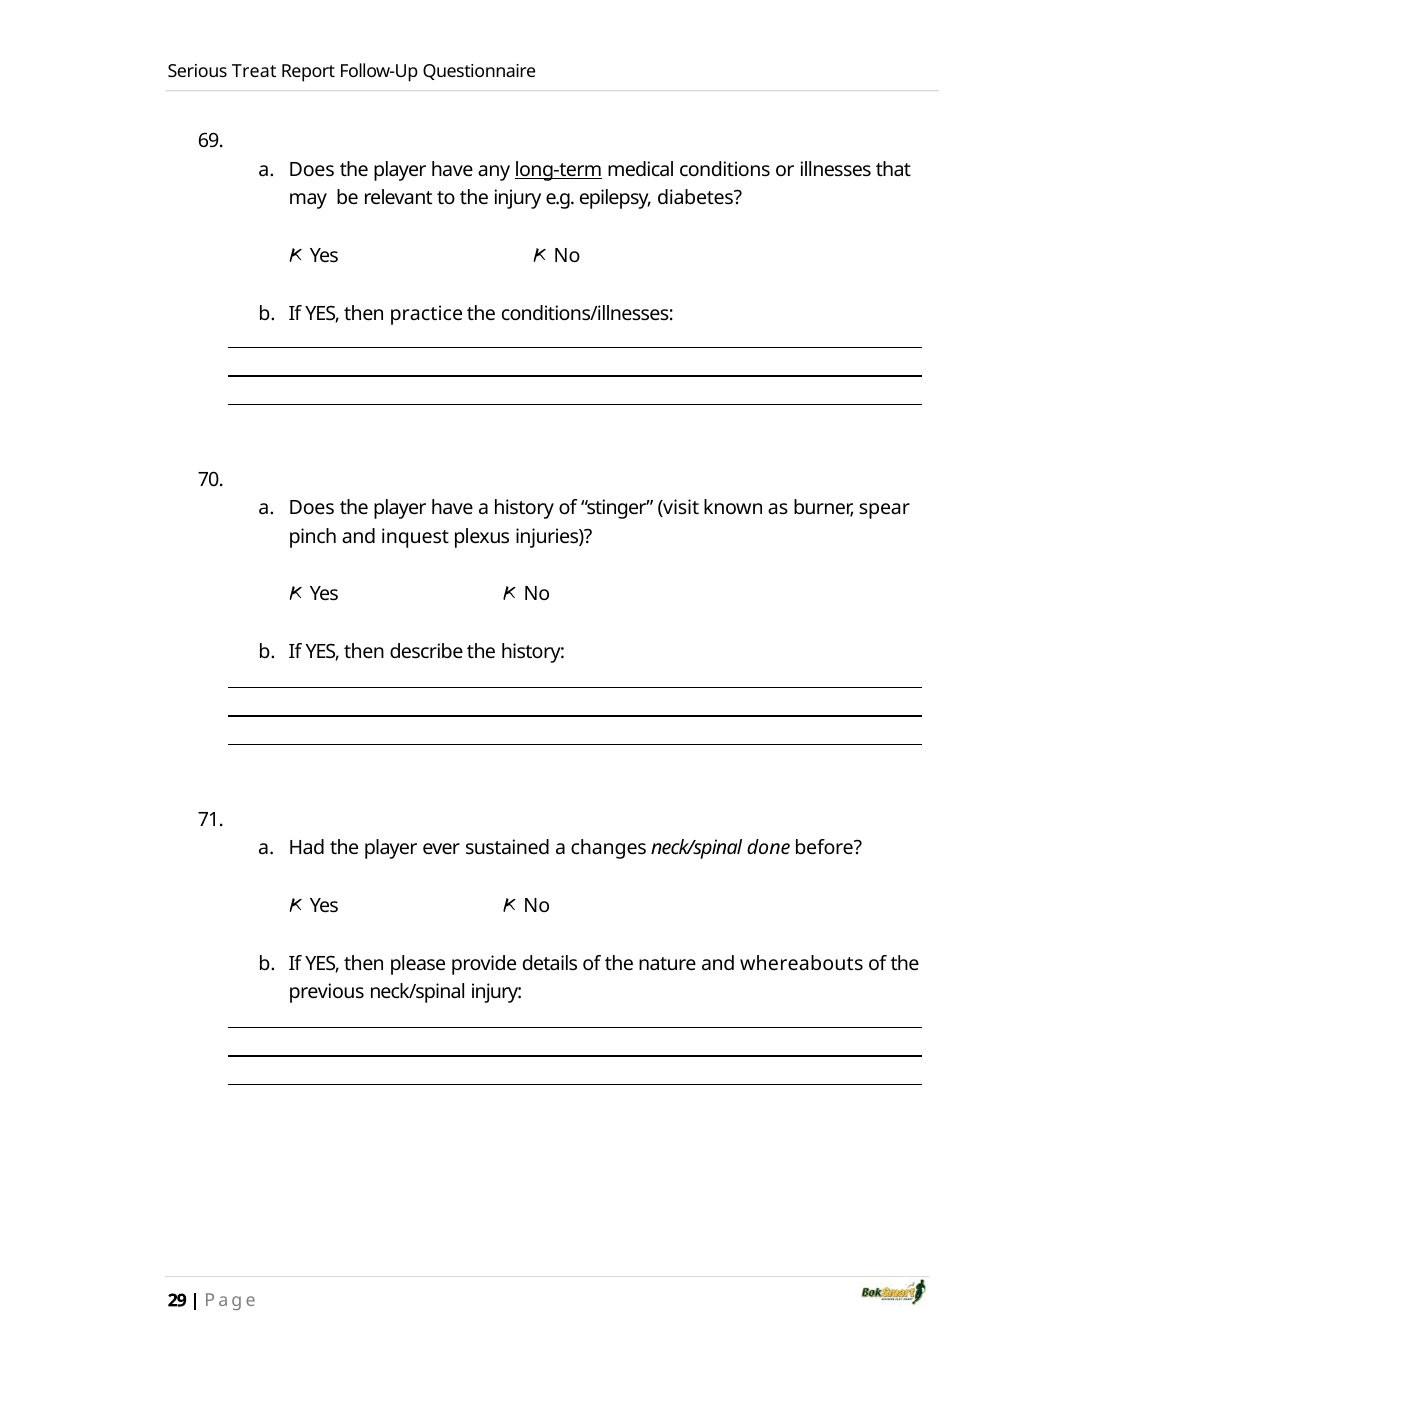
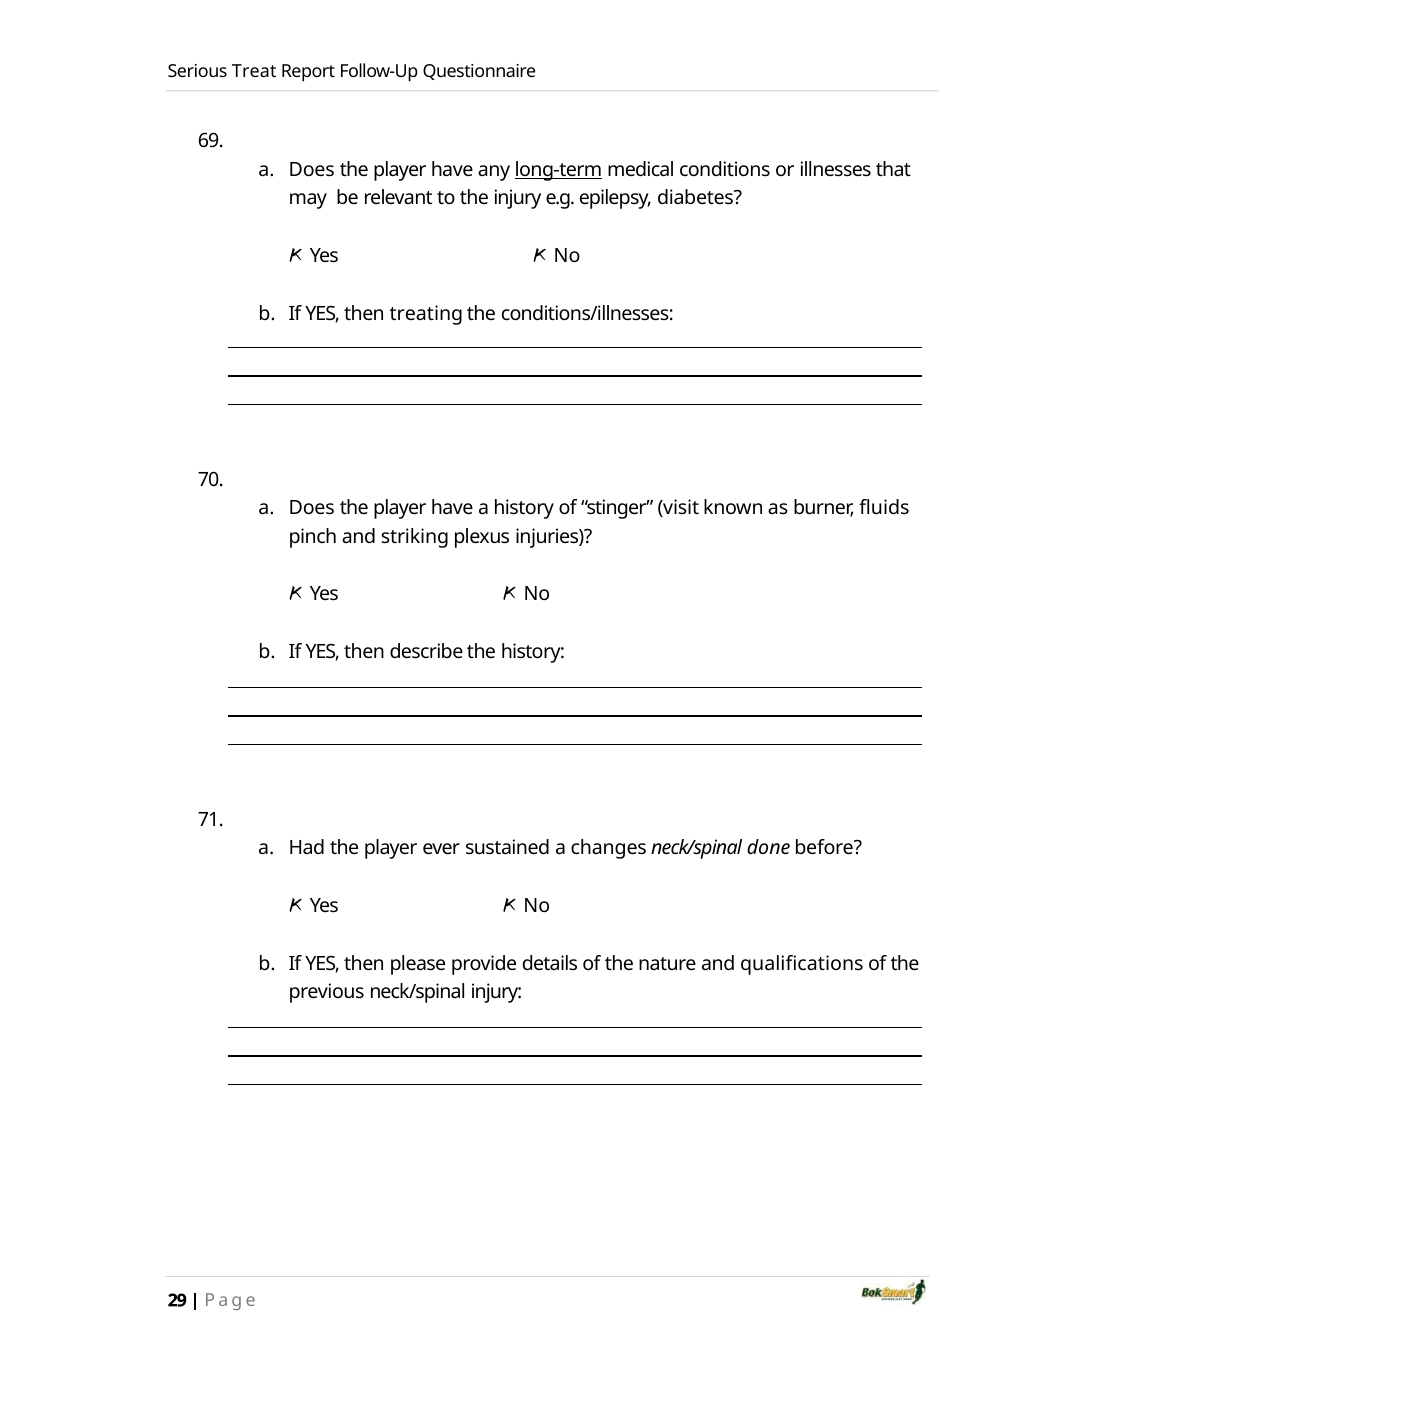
practice: practice -> treating
spear: spear -> fluids
inquest: inquest -> striking
whereabouts: whereabouts -> qualifications
